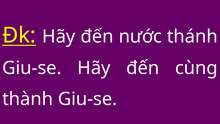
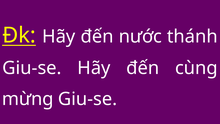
thành: thành -> mừng
